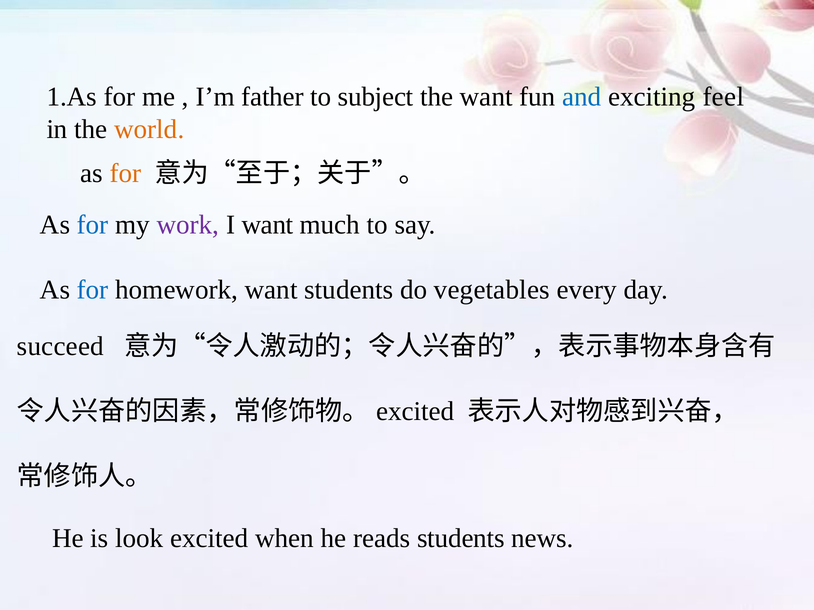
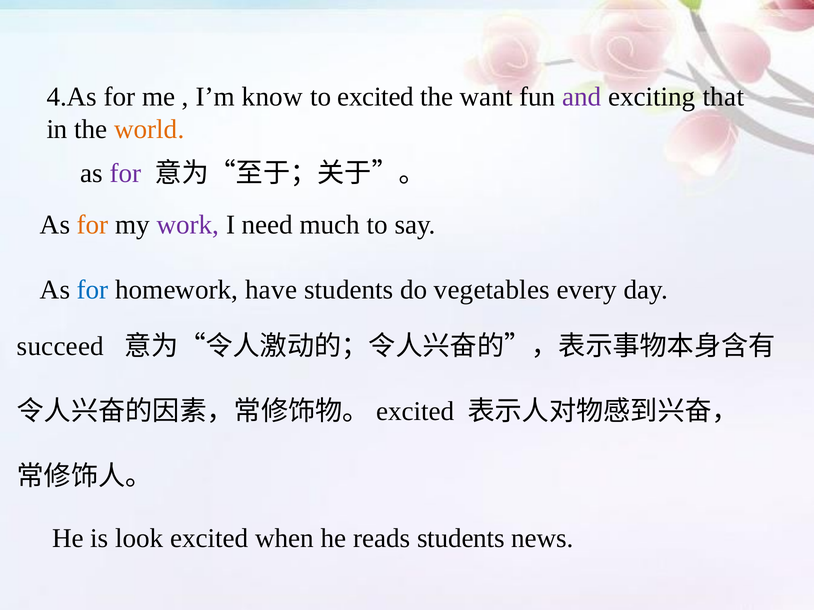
1.As: 1.As -> 4.As
father: father -> know
to subject: subject -> excited
and colour: blue -> purple
feel: feel -> that
for at (125, 174) colour: orange -> purple
for at (93, 225) colour: blue -> orange
I want: want -> need
homework want: want -> have
